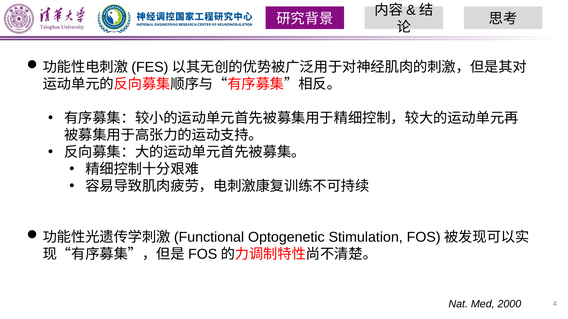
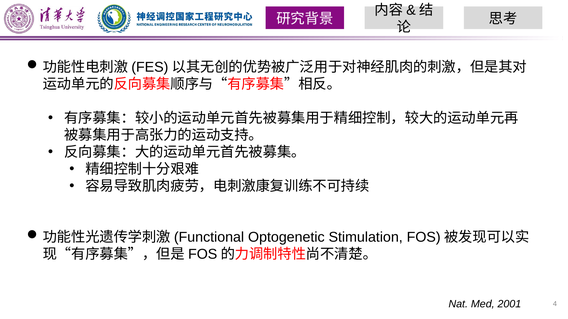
2000: 2000 -> 2001
